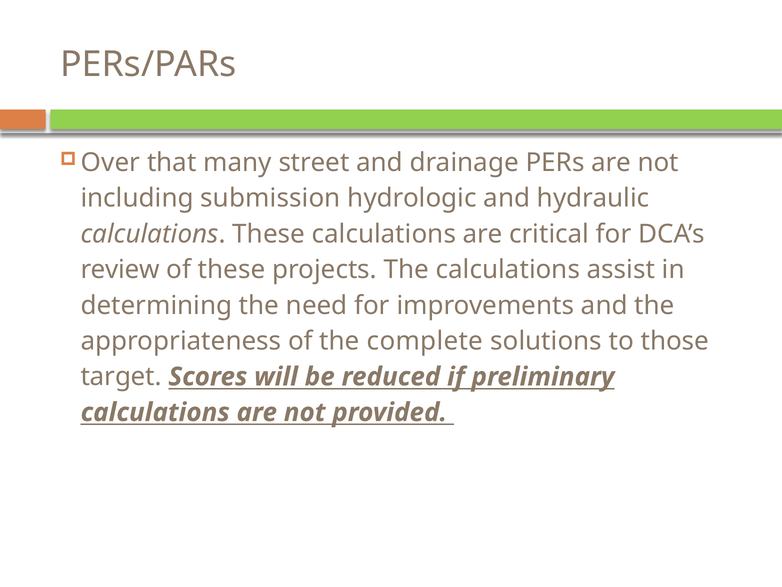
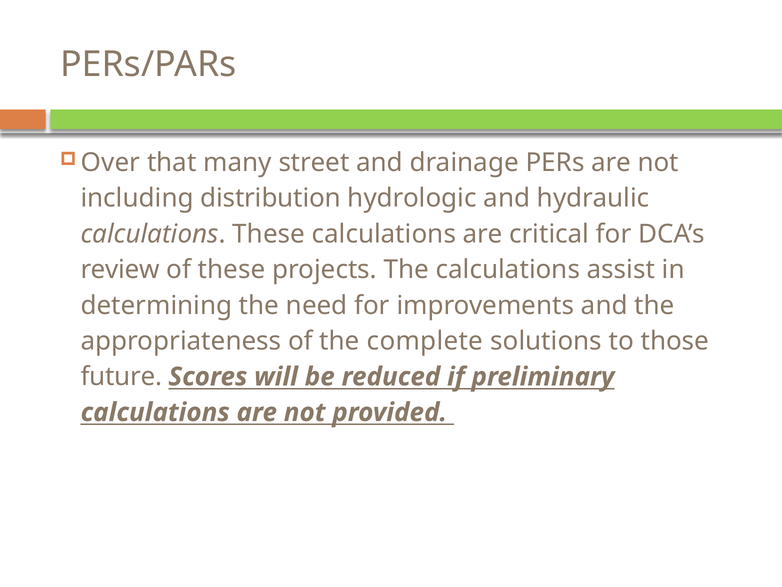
submission: submission -> distribution
target: target -> future
